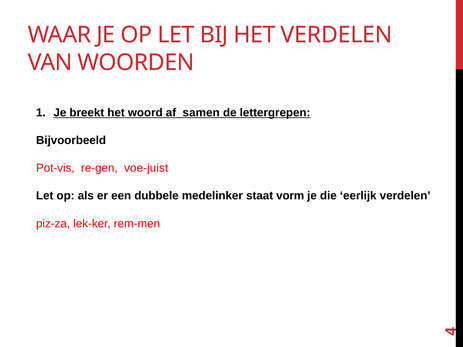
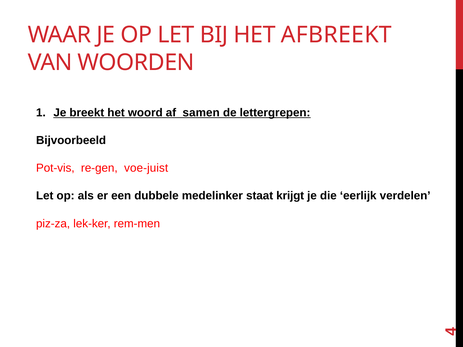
HET VERDELEN: VERDELEN -> AFBREEKT
vorm: vorm -> krijgt
